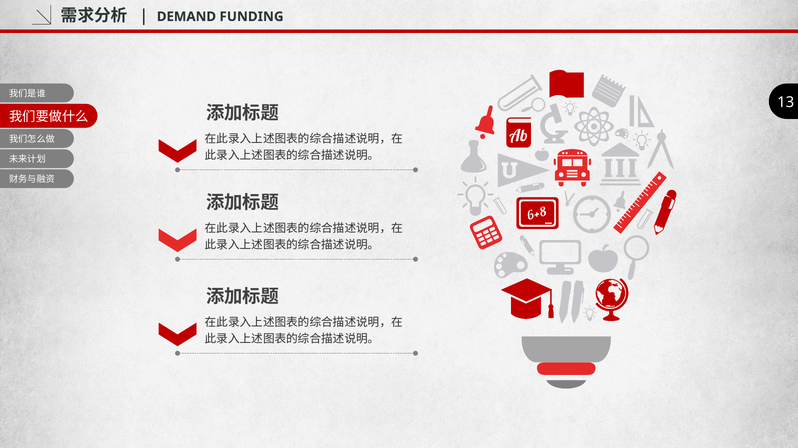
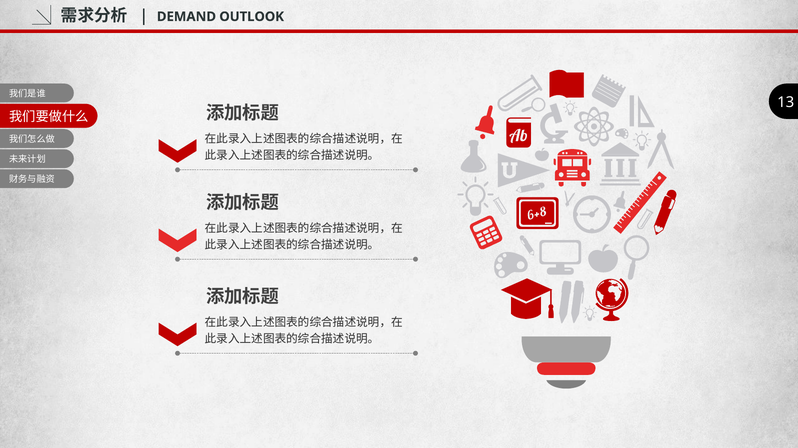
FUNDING: FUNDING -> OUTLOOK
